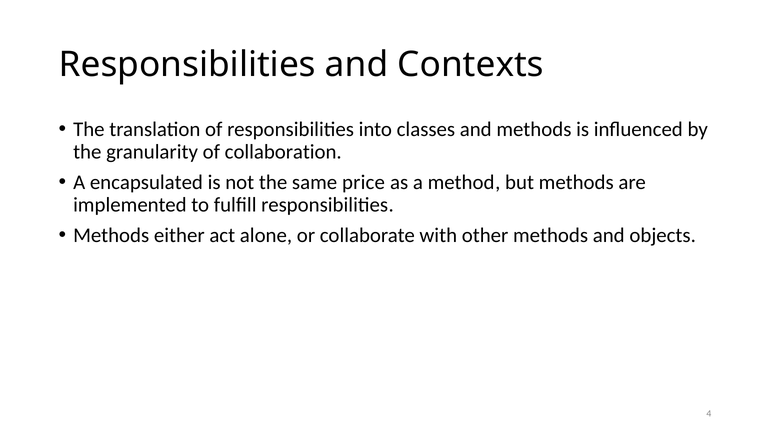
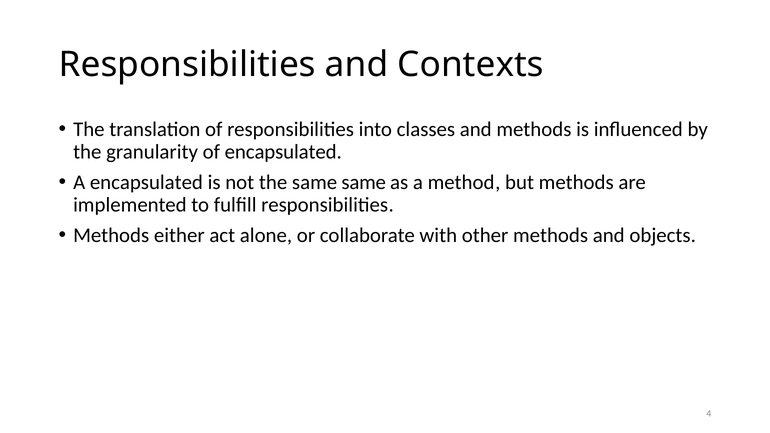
of collaboration: collaboration -> encapsulated
same price: price -> same
